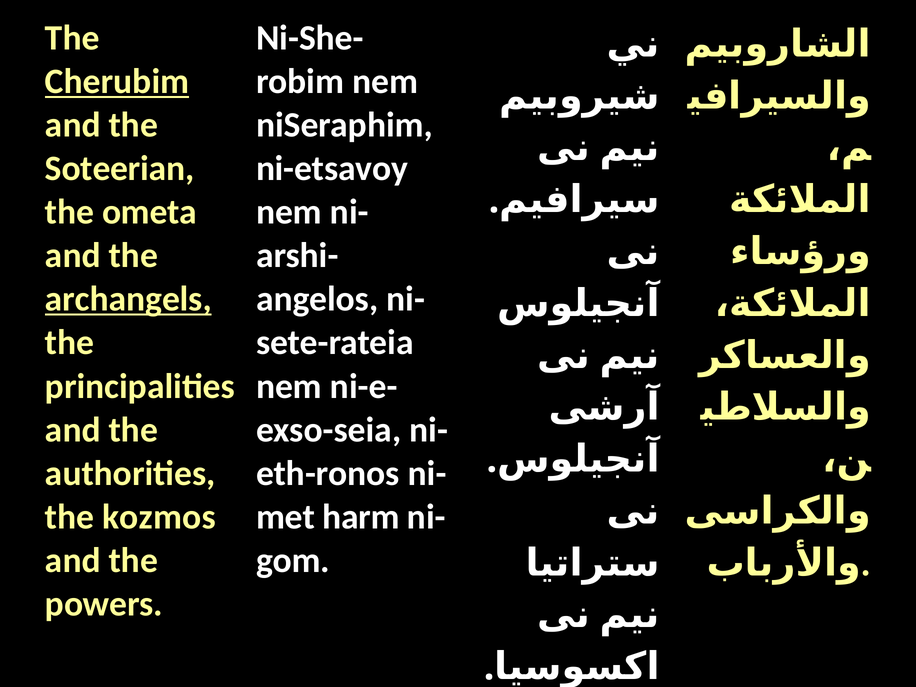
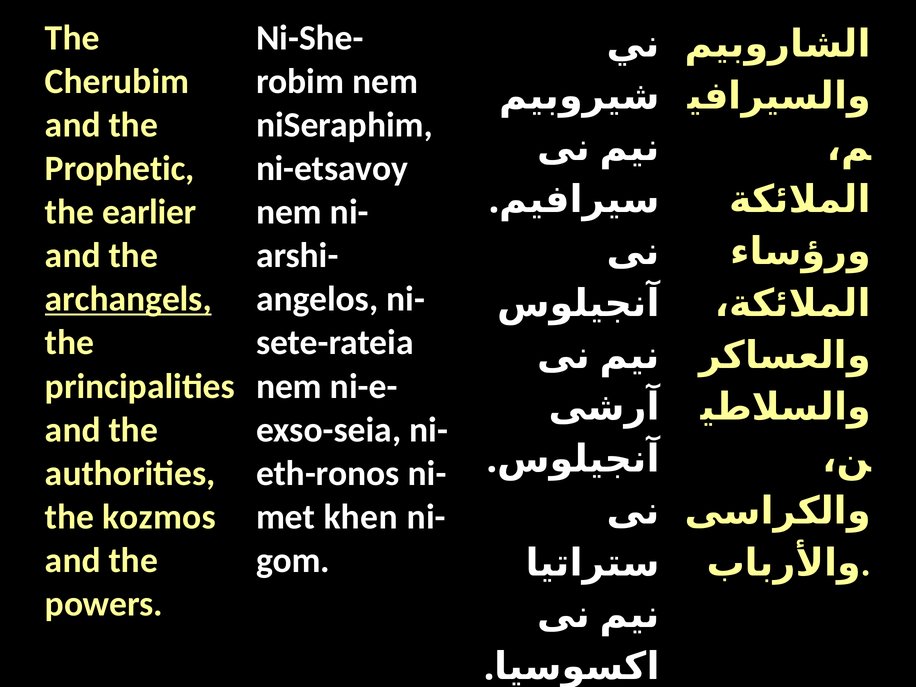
Cherubim underline: present -> none
Soteerian: Soteerian -> Prophetic
ometa: ometa -> earlier
harm: harm -> khen
